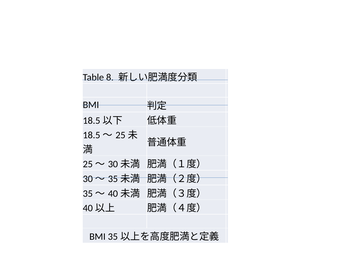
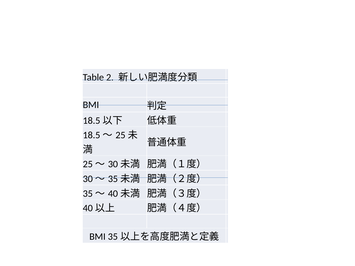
8: 8 -> 2
